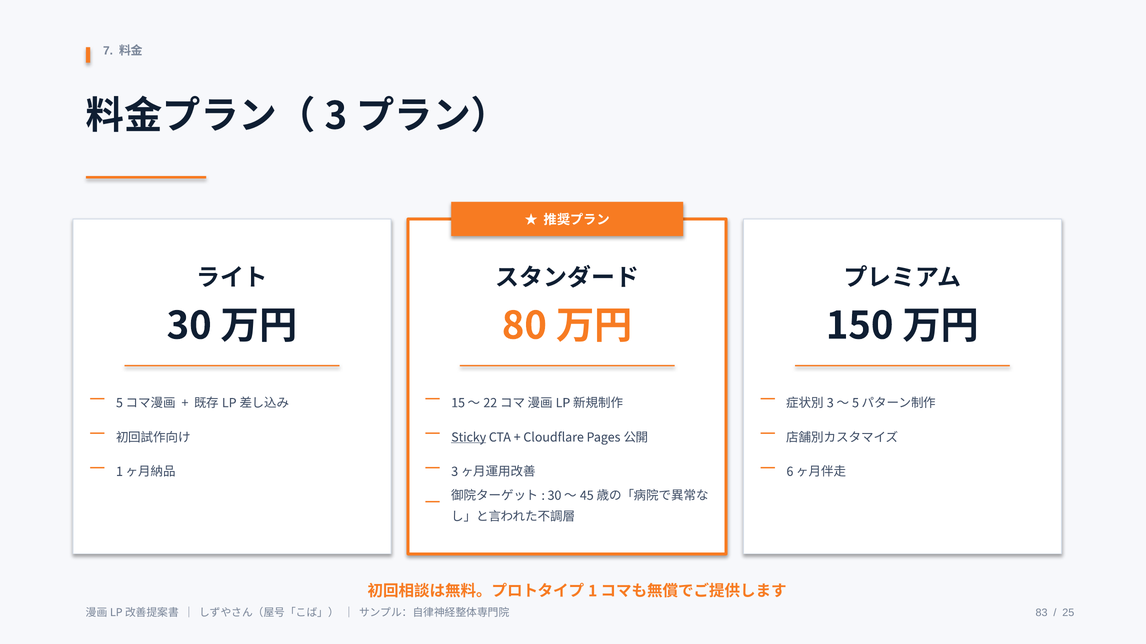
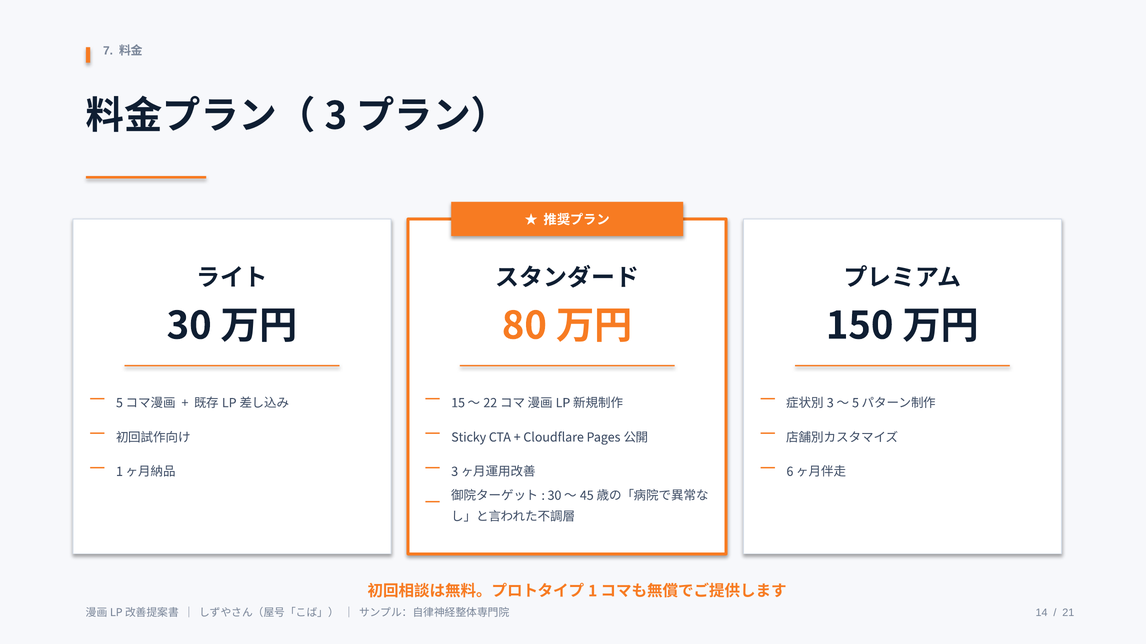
Sticky underline: present -> none
83: 83 -> 14
25: 25 -> 21
